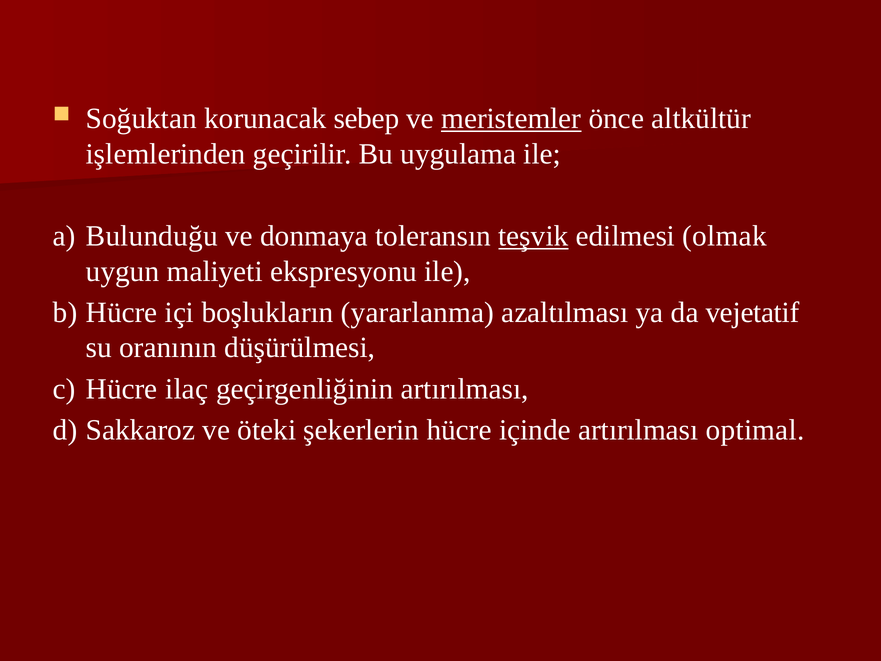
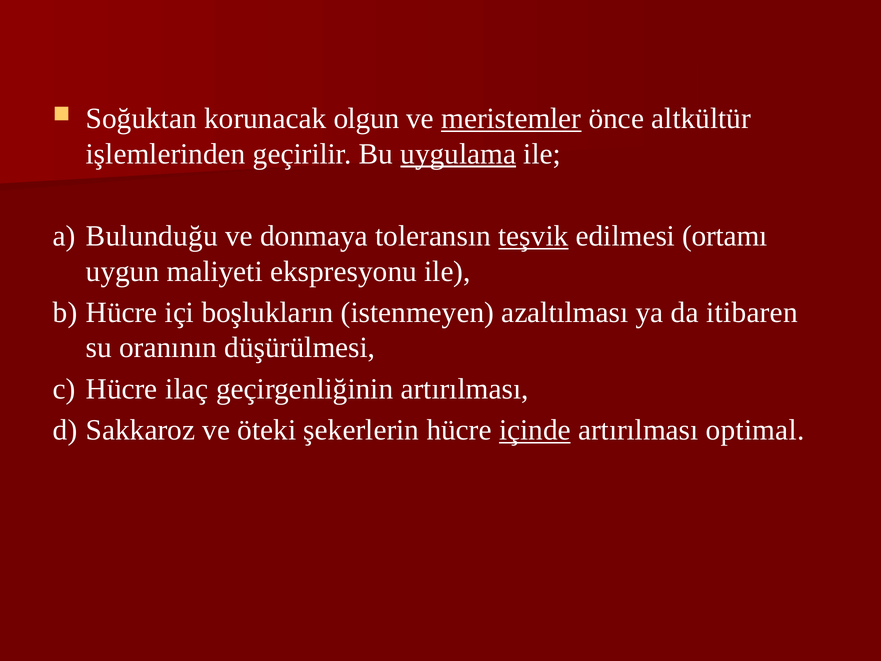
sebep: sebep -> olgun
uygulama underline: none -> present
olmak: olmak -> ortamı
yararlanma: yararlanma -> istenmeyen
vejetatif: vejetatif -> itibaren
içinde underline: none -> present
